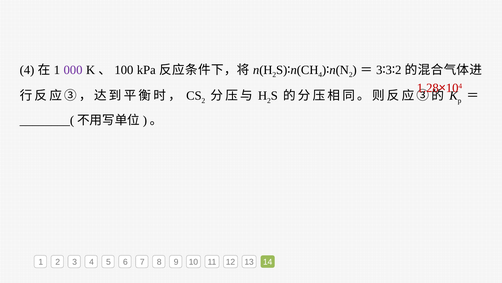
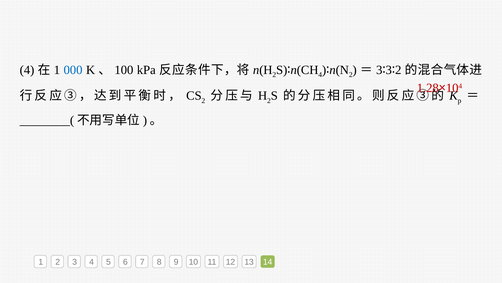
000 colour: purple -> blue
